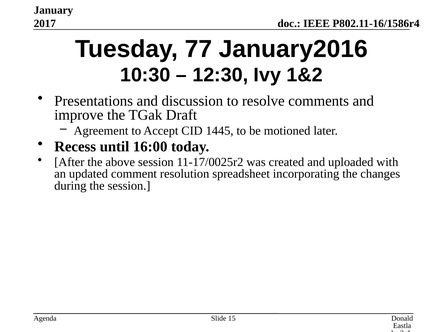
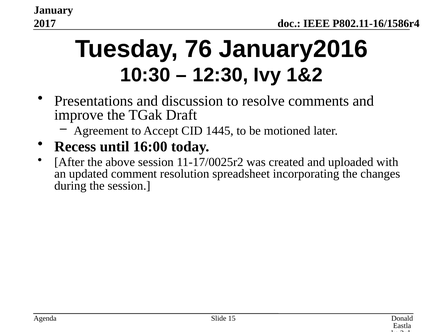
77: 77 -> 76
